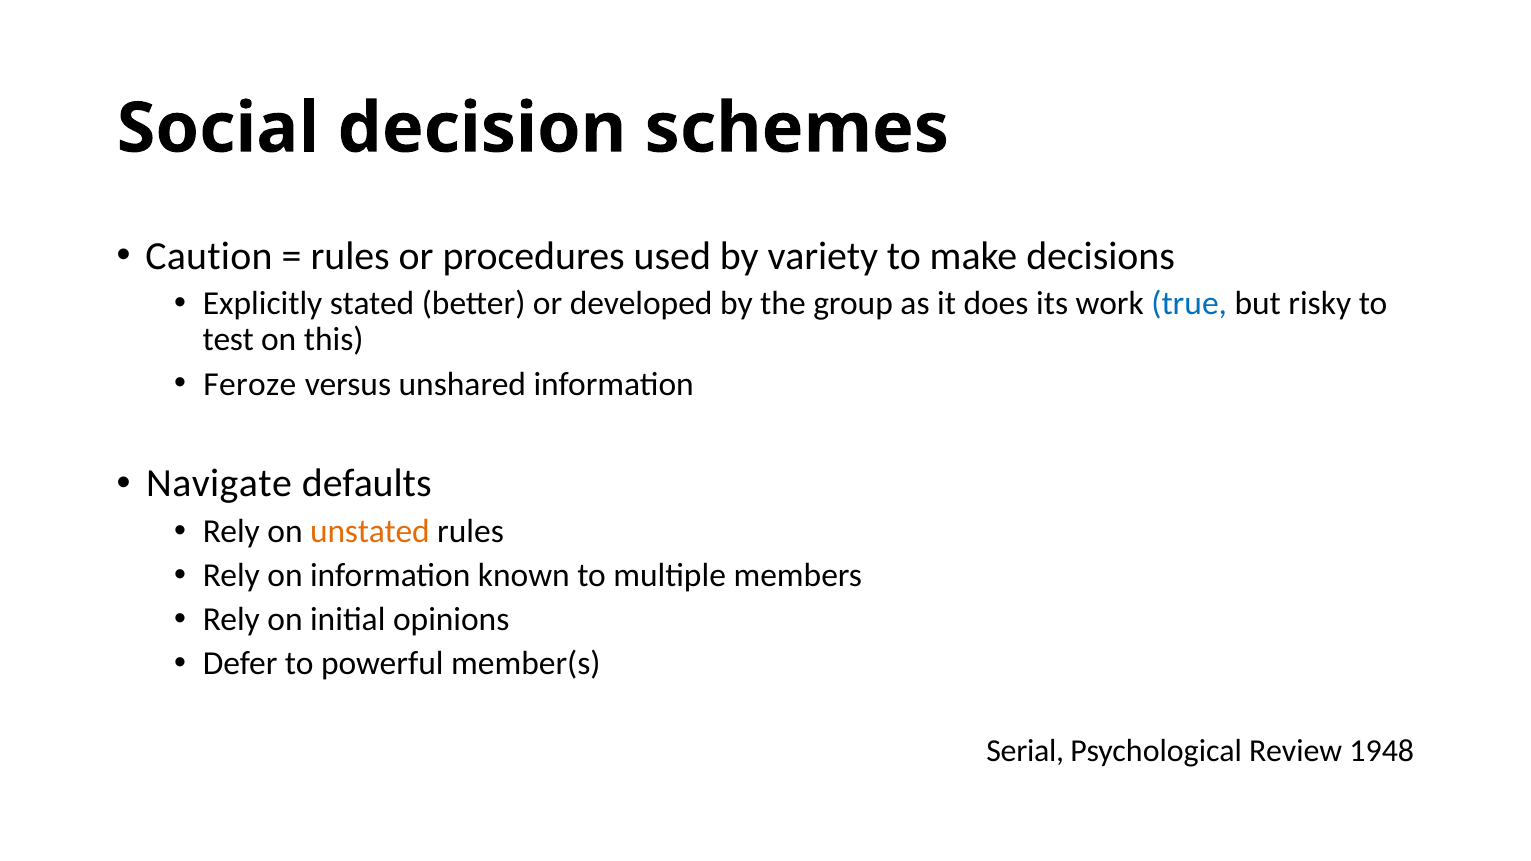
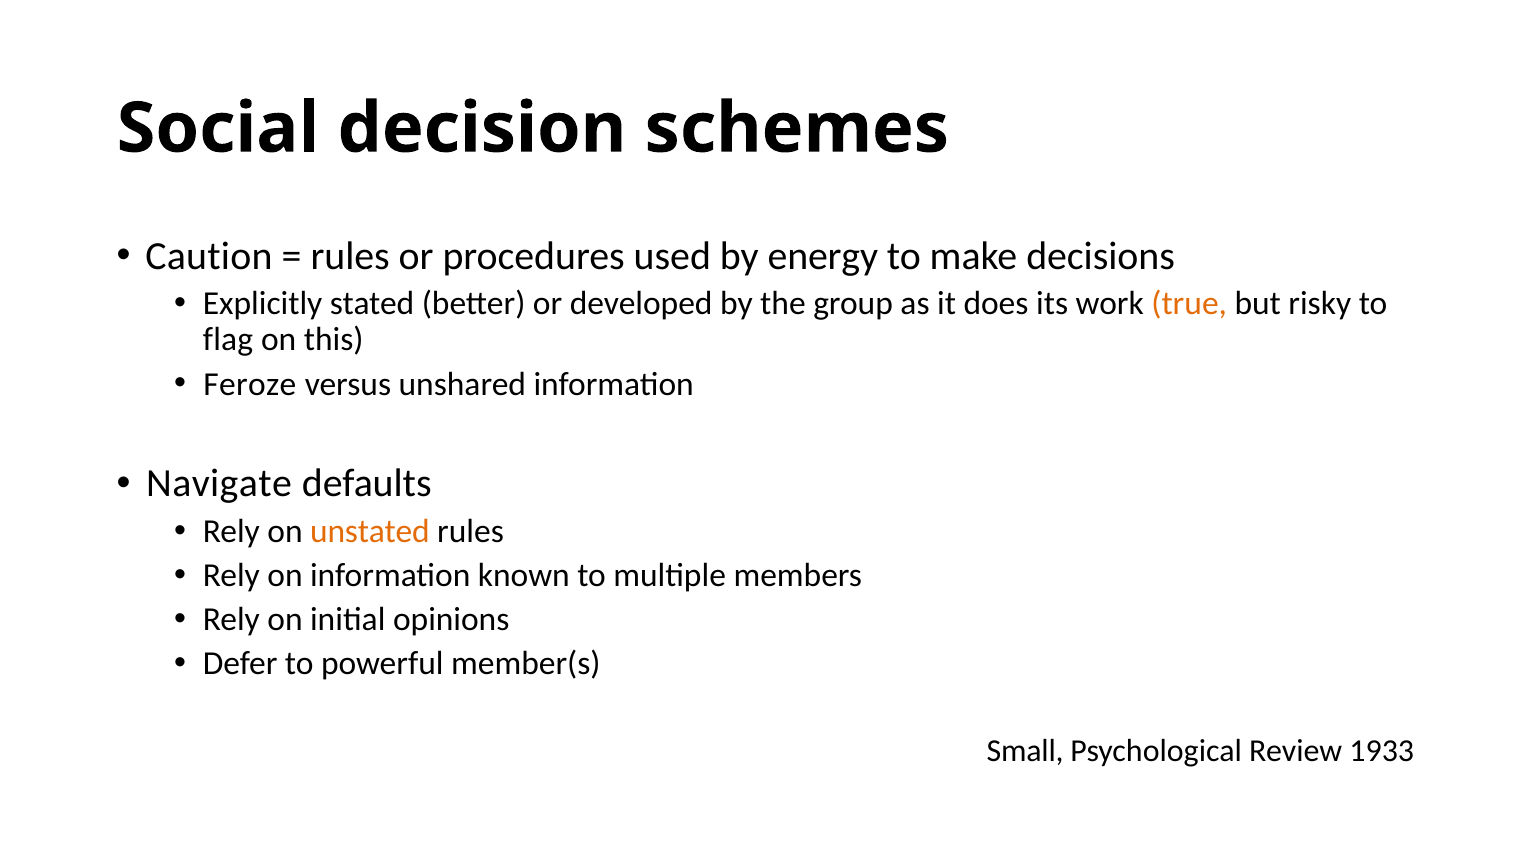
variety: variety -> energy
true colour: blue -> orange
test: test -> flag
Serial: Serial -> Small
1948: 1948 -> 1933
